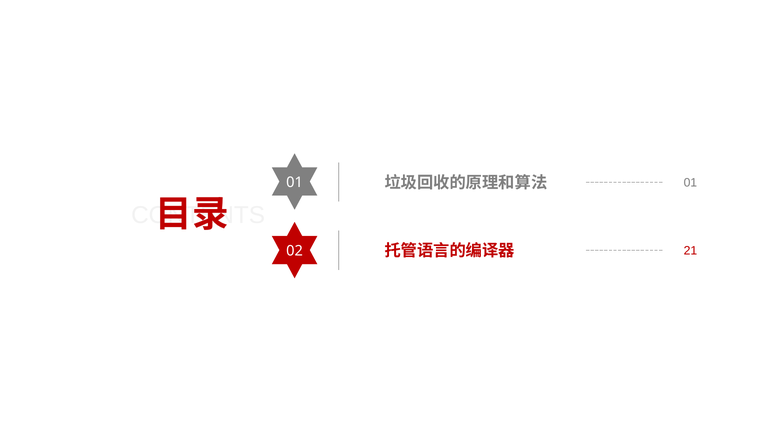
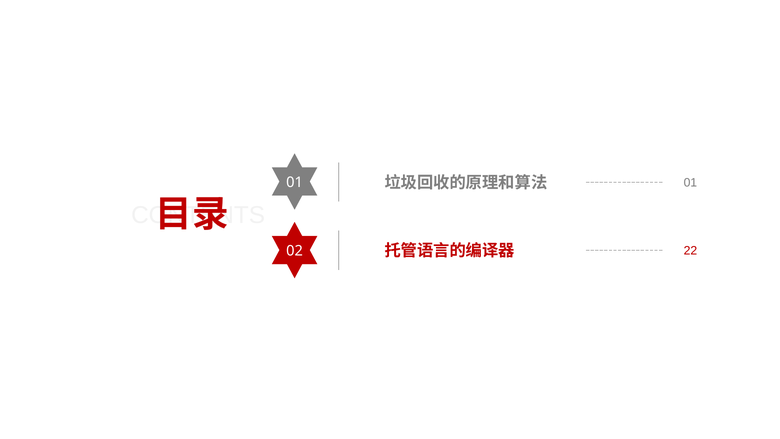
21: 21 -> 22
